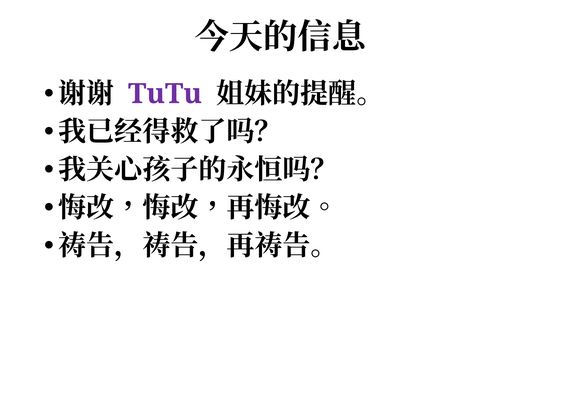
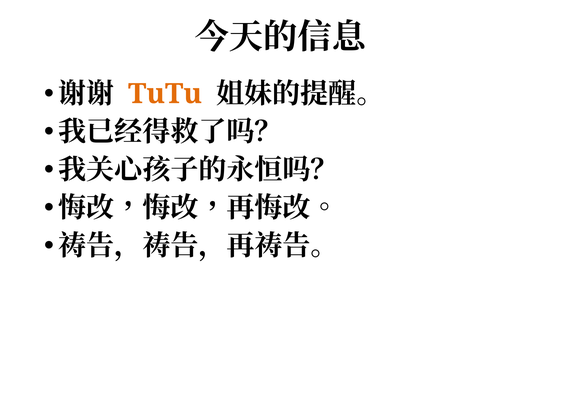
TuTu colour: purple -> orange
